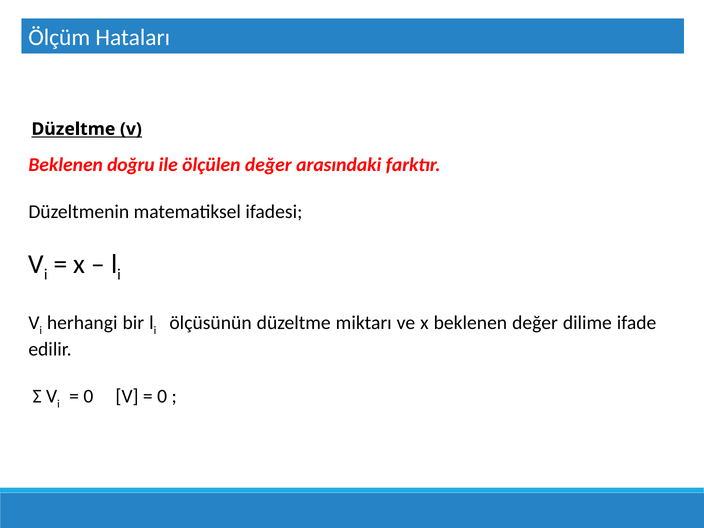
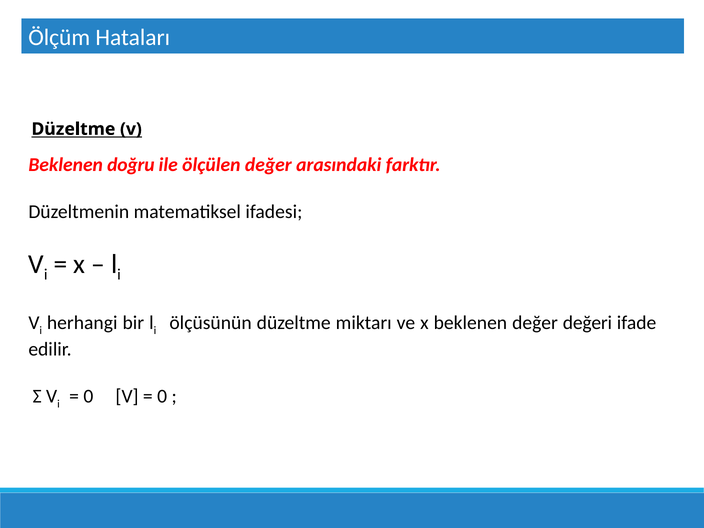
dilime: dilime -> değeri
